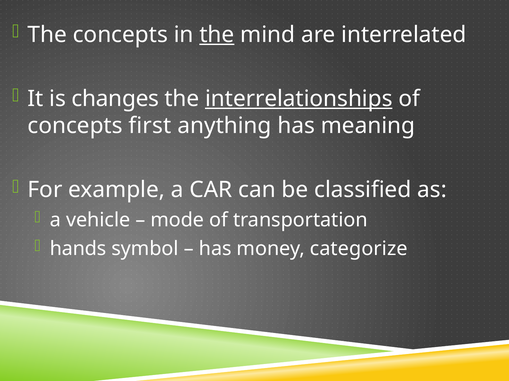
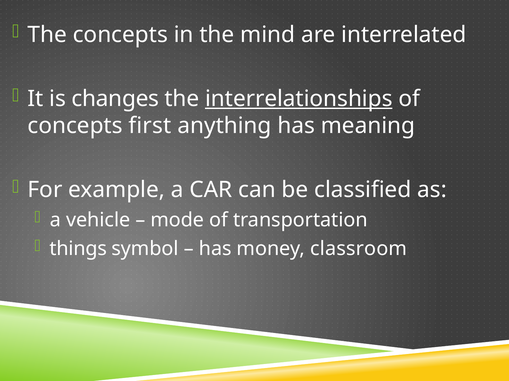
the at (217, 35) underline: present -> none
hands: hands -> things
categorize: categorize -> classroom
